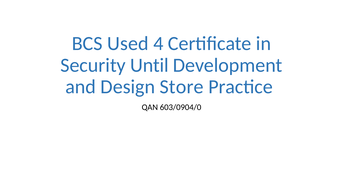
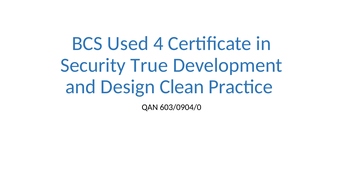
Until: Until -> True
Store: Store -> Clean
